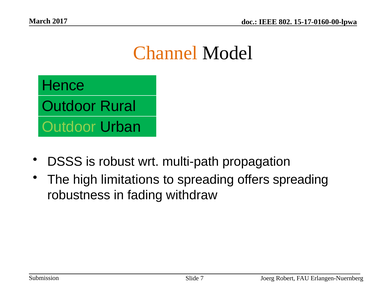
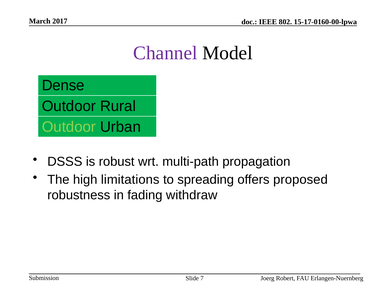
Channel colour: orange -> purple
Hence: Hence -> Dense
offers spreading: spreading -> proposed
